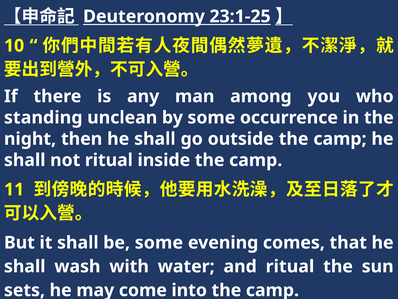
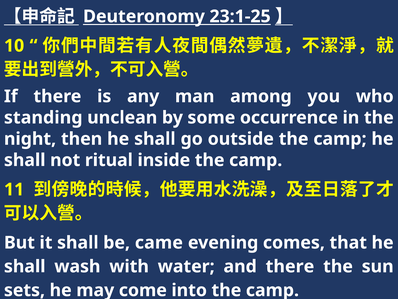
be some: some -> came
and ritual: ritual -> there
